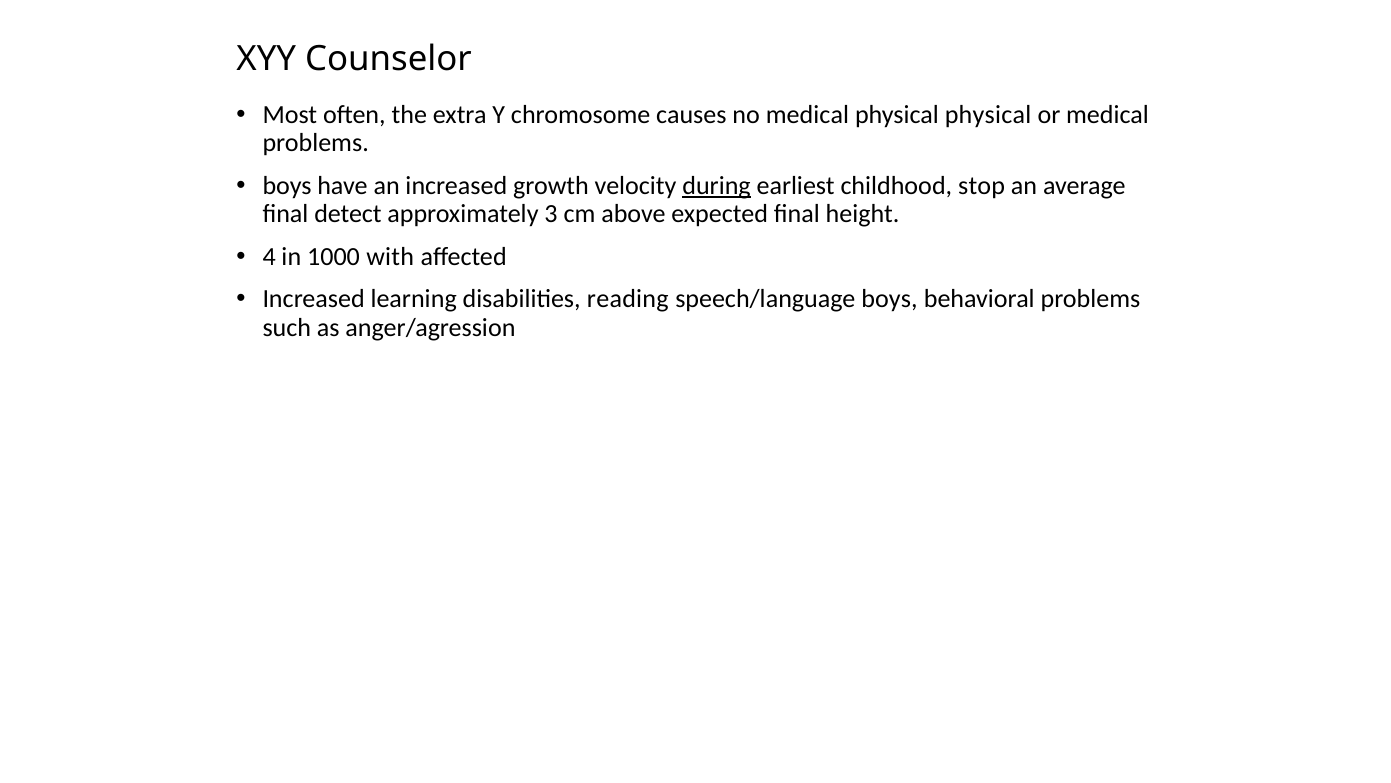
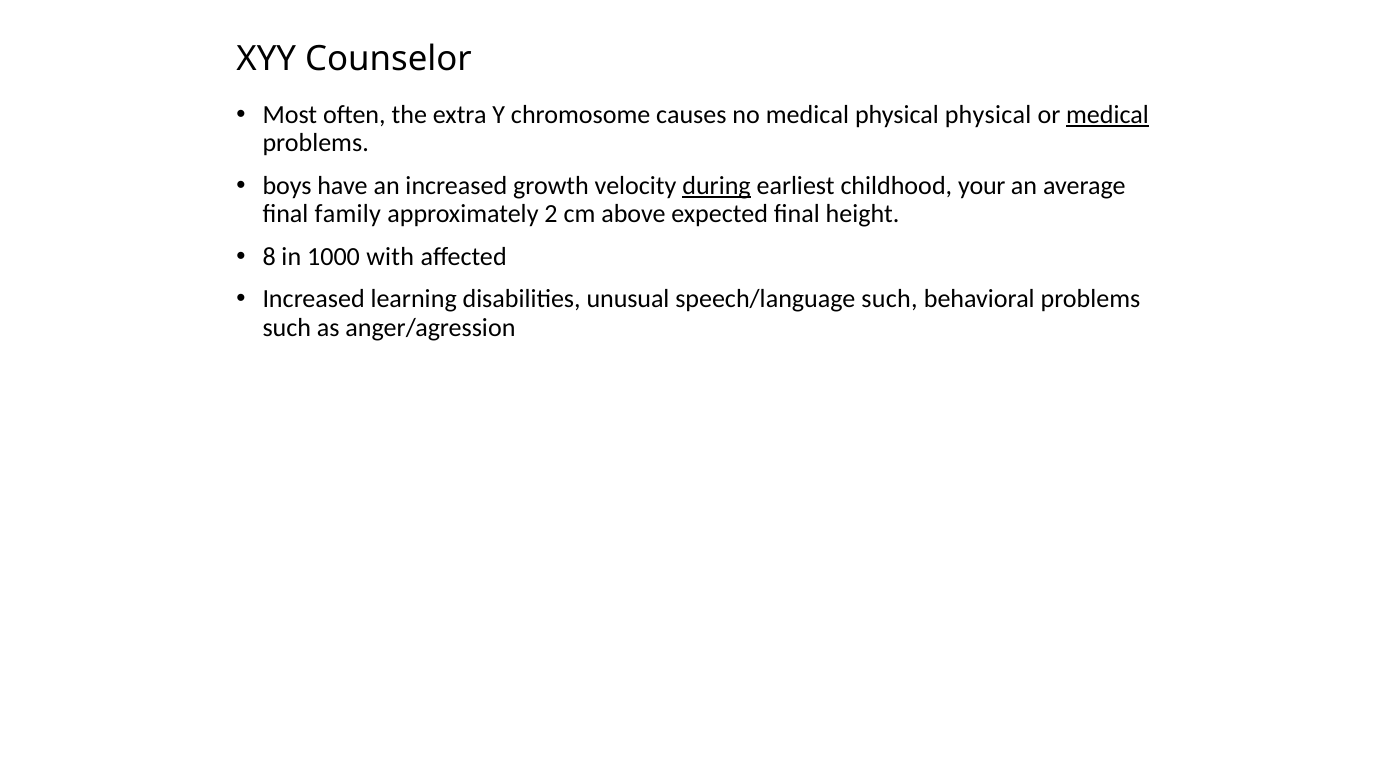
medical at (1108, 115) underline: none -> present
stop: stop -> your
detect: detect -> family
3: 3 -> 2
4: 4 -> 8
reading: reading -> unusual
speech/language boys: boys -> such
